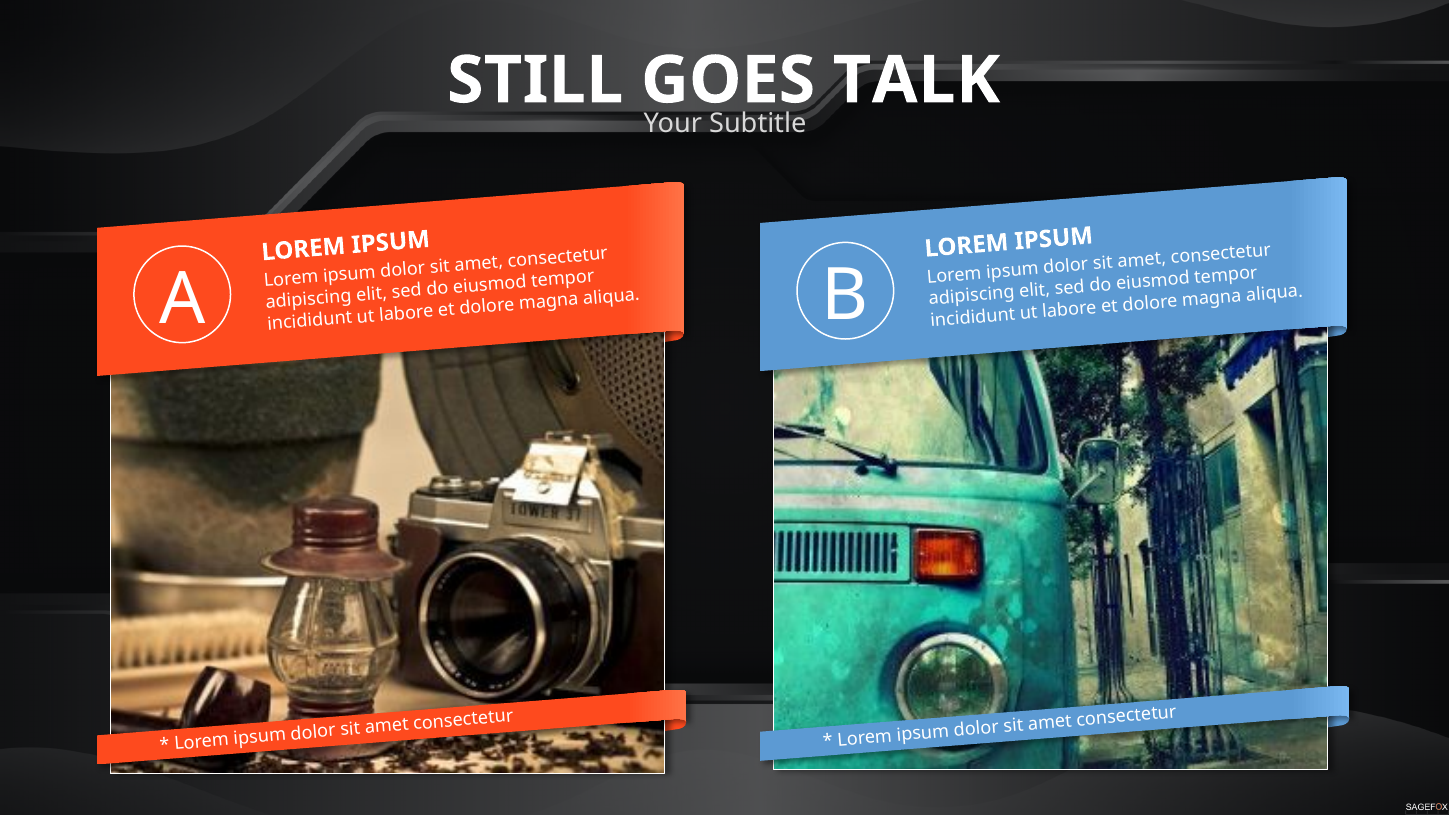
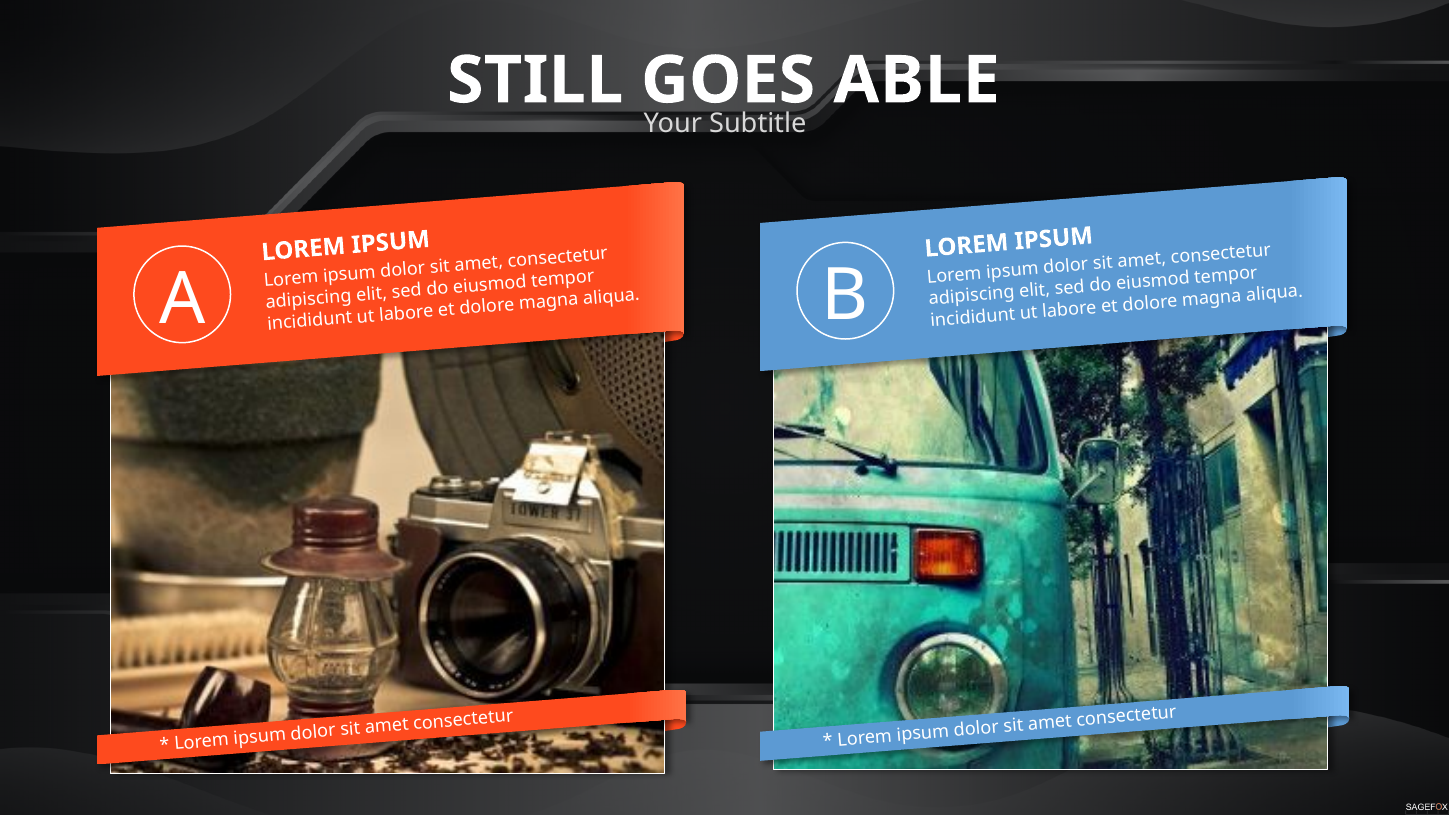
TALK: TALK -> ABLE
